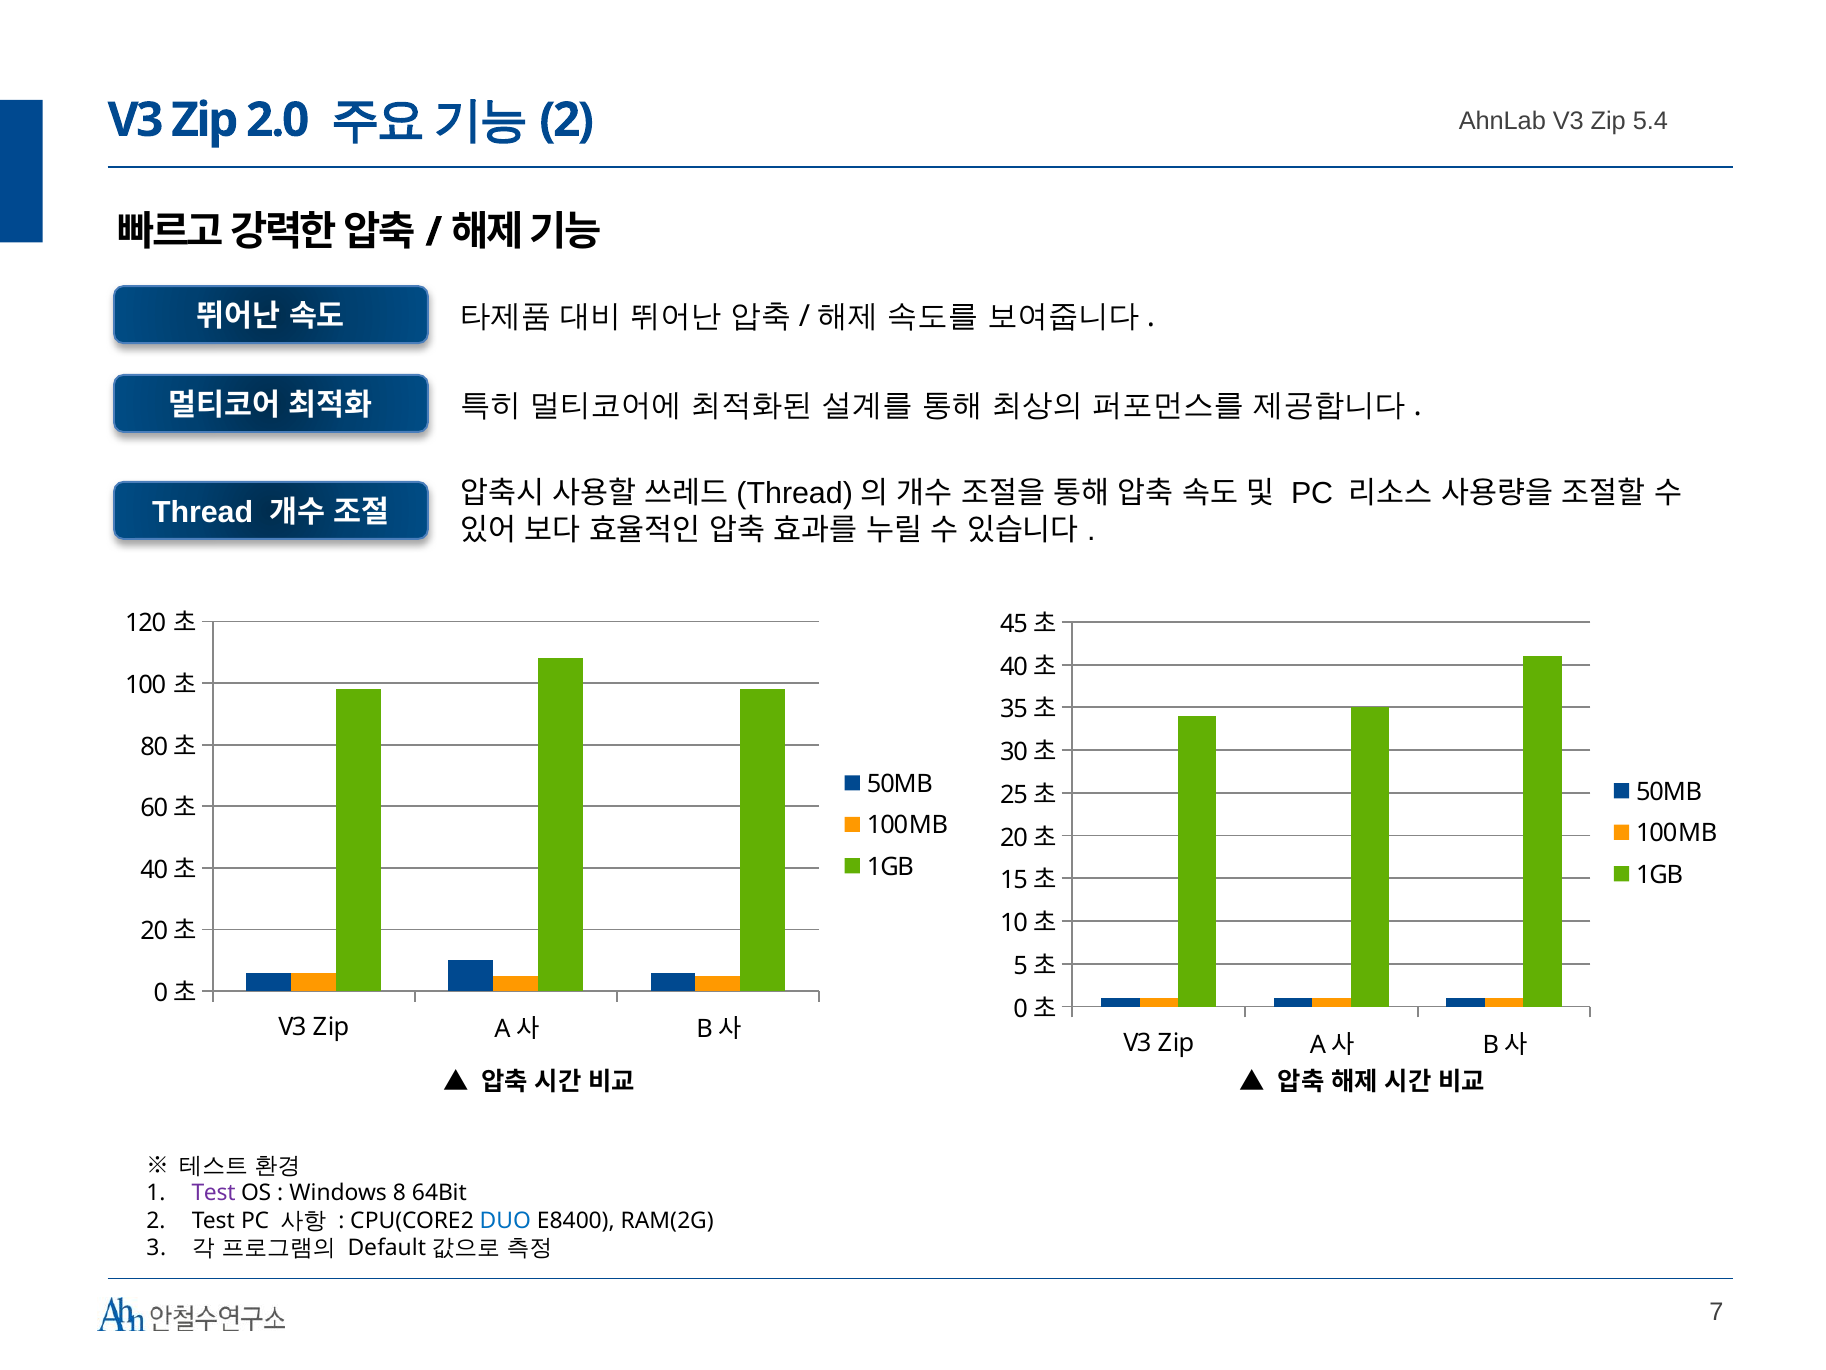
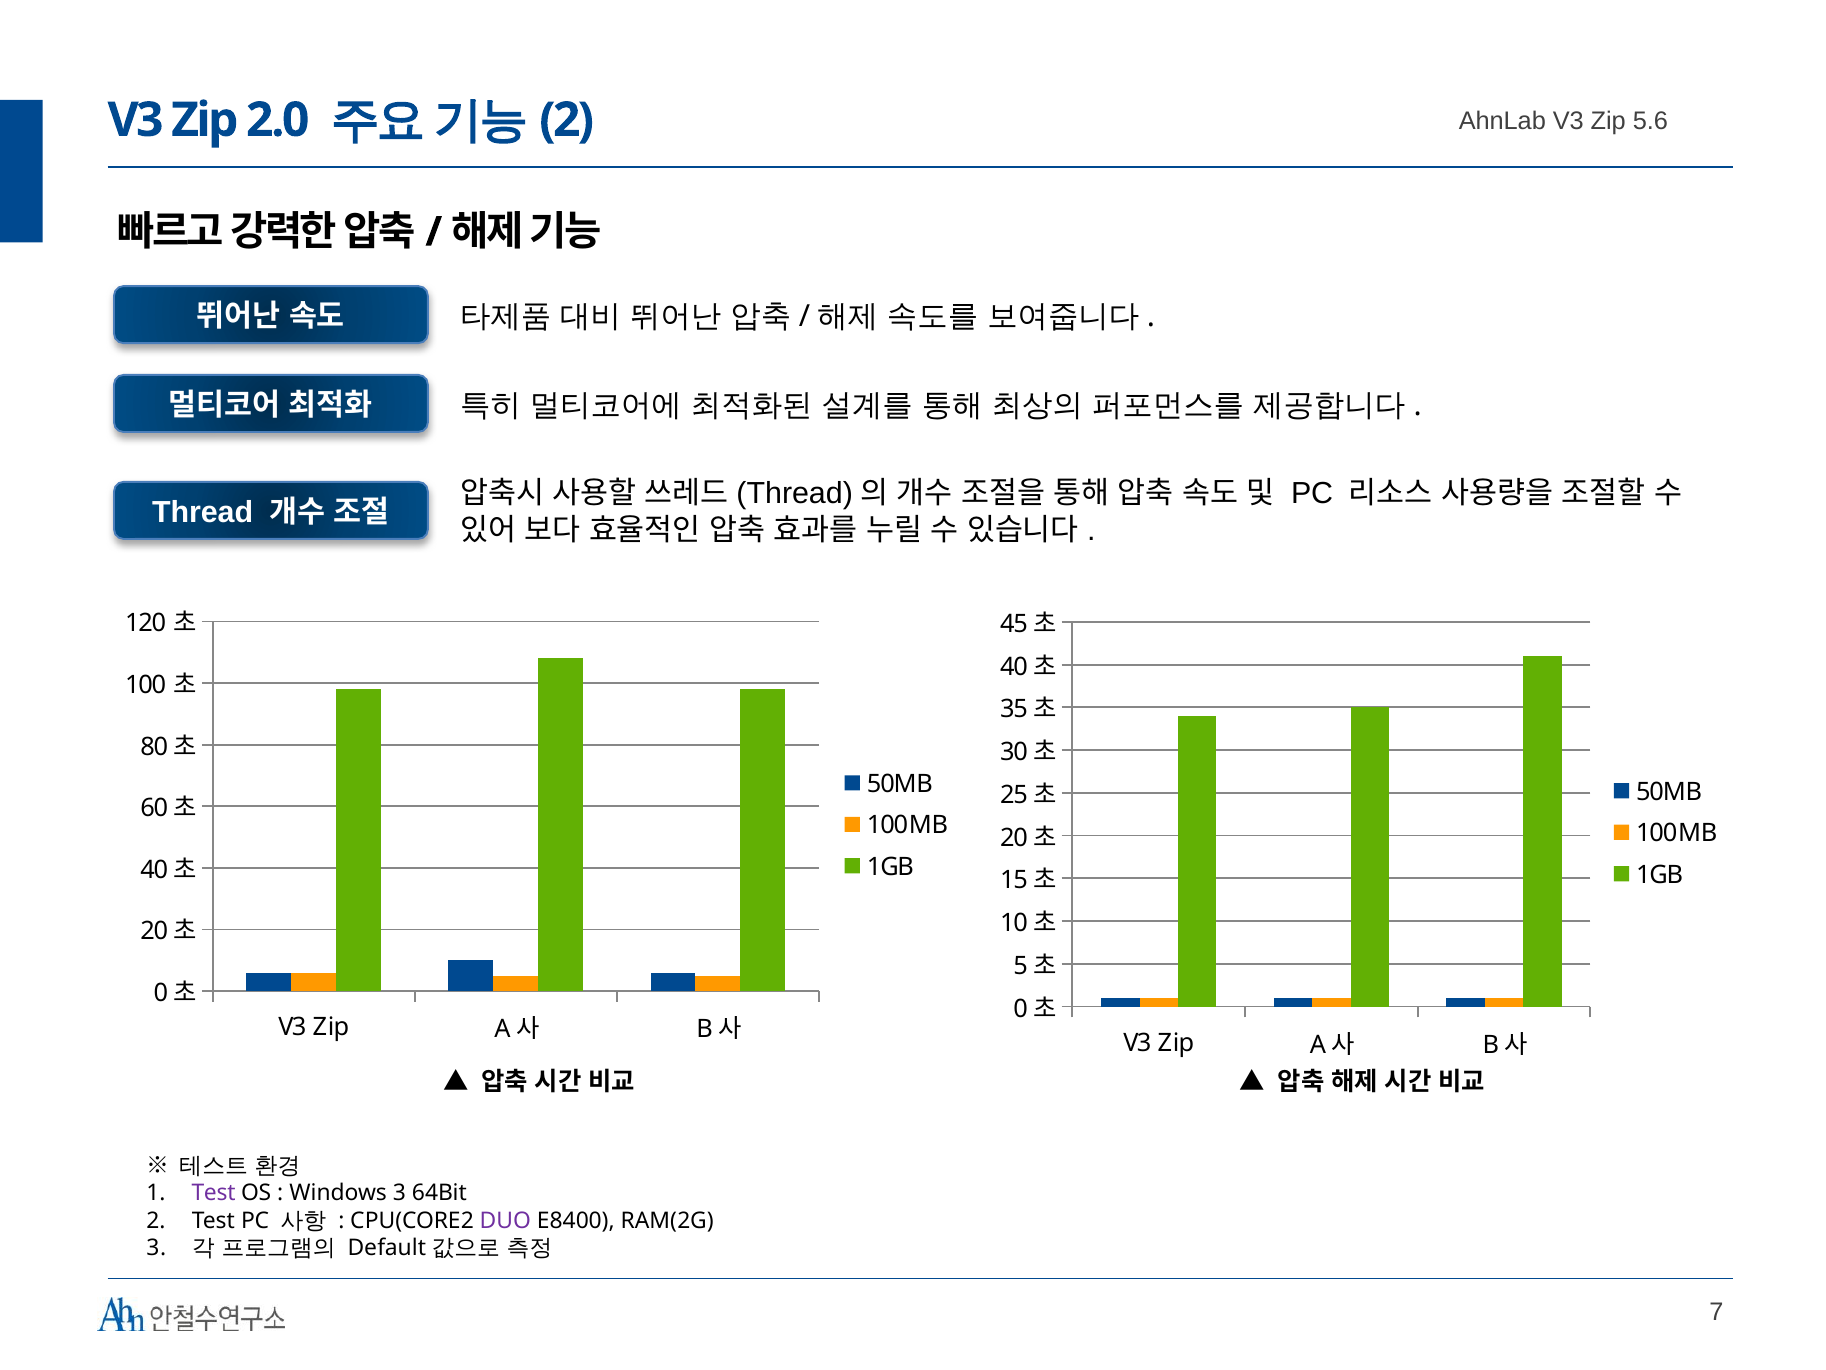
5.4: 5.4 -> 5.6
Windows 8: 8 -> 3
DUO colour: blue -> purple
